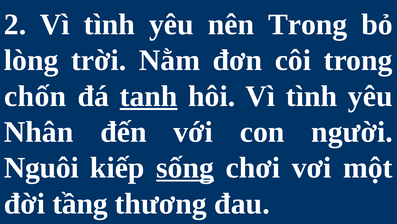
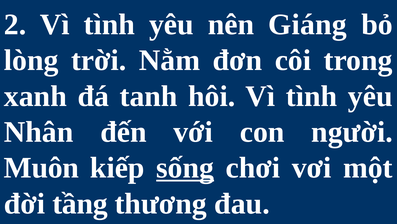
nên Trong: Trong -> Giáng
chốn: chốn -> xanh
tanh underline: present -> none
Nguôi: Nguôi -> Muôn
